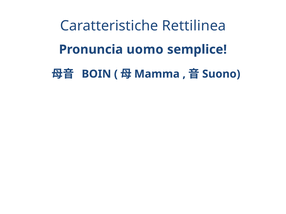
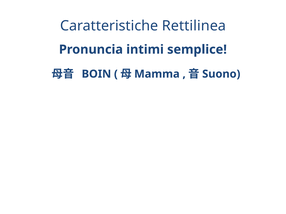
uomo: uomo -> intimi
